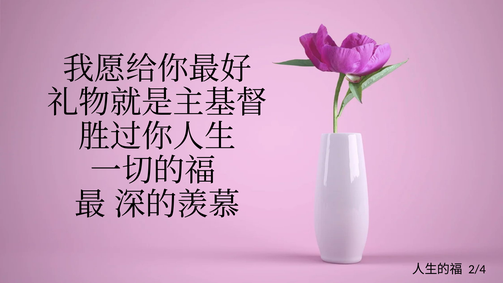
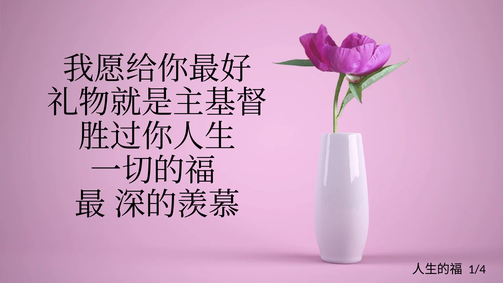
2/4: 2/4 -> 1/4
